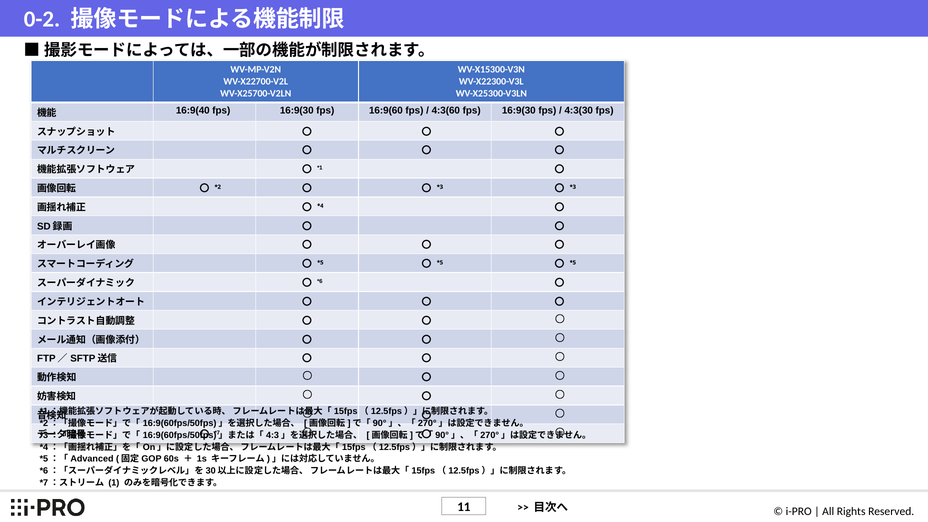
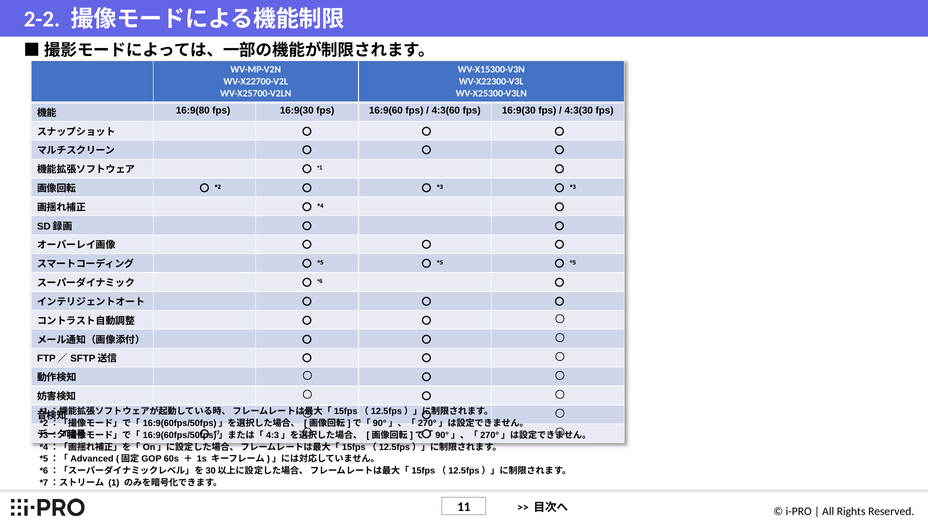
0-2: 0-2 -> 2-2
16:9(40: 16:9(40 -> 16:9(80
